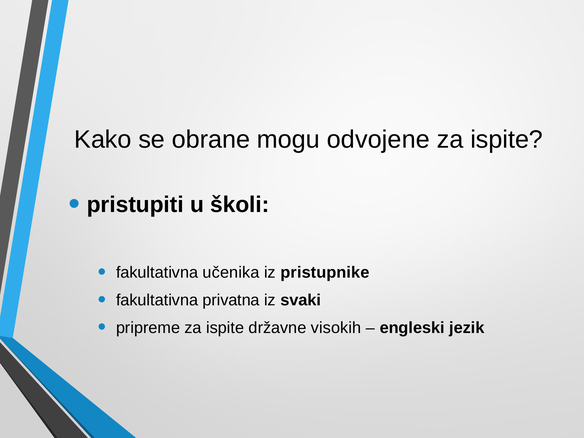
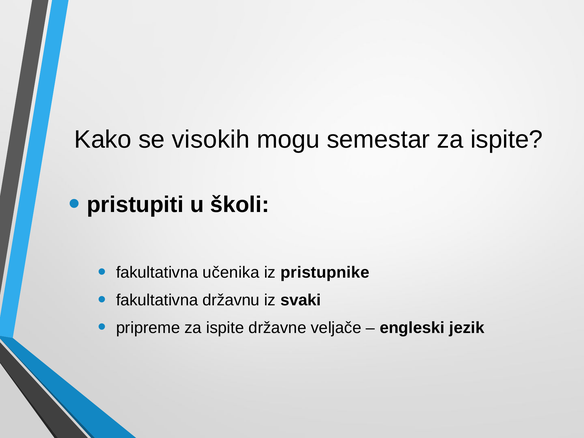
obrane: obrane -> visokih
odvojene: odvojene -> semestar
privatna: privatna -> državnu
visokih: visokih -> veljače
